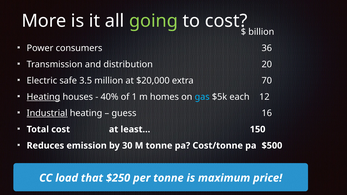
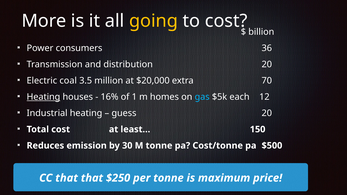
going colour: light green -> yellow
safe: safe -> coal
40%: 40% -> 16%
Industrial underline: present -> none
guess 16: 16 -> 20
CC load: load -> that
